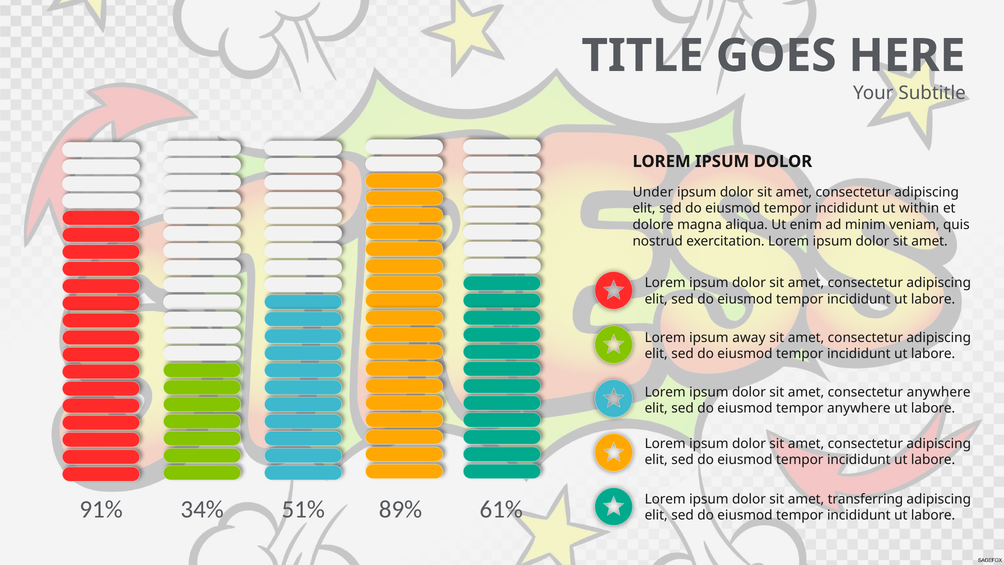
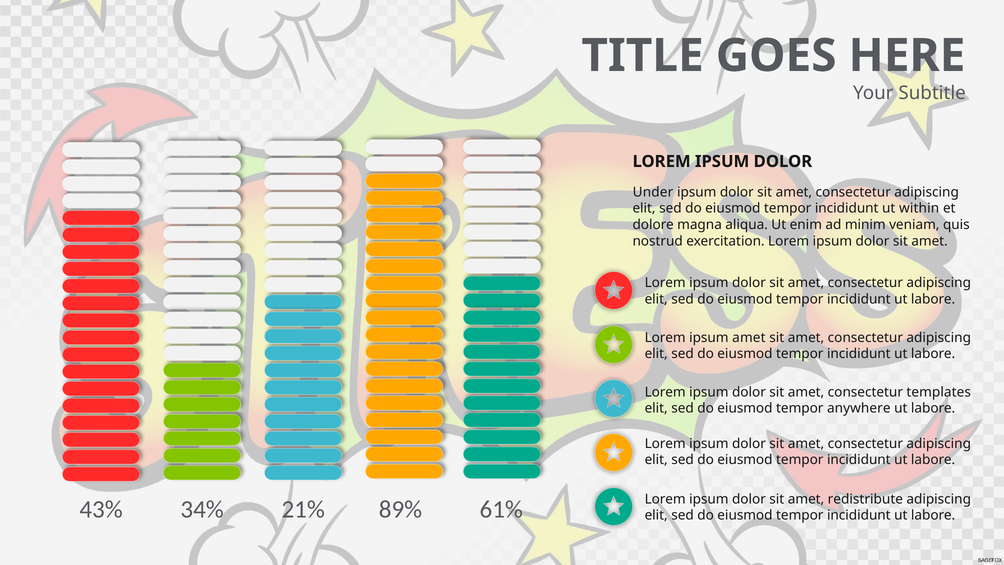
ipsum away: away -> amet
consectetur anywhere: anywhere -> templates
transferring: transferring -> redistribute
91%: 91% -> 43%
51%: 51% -> 21%
